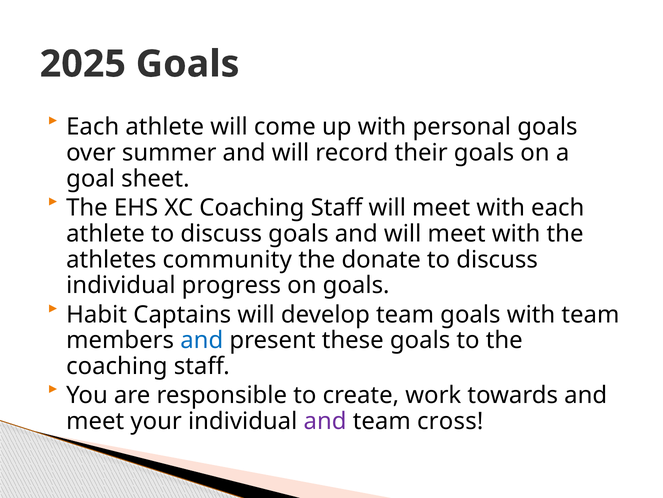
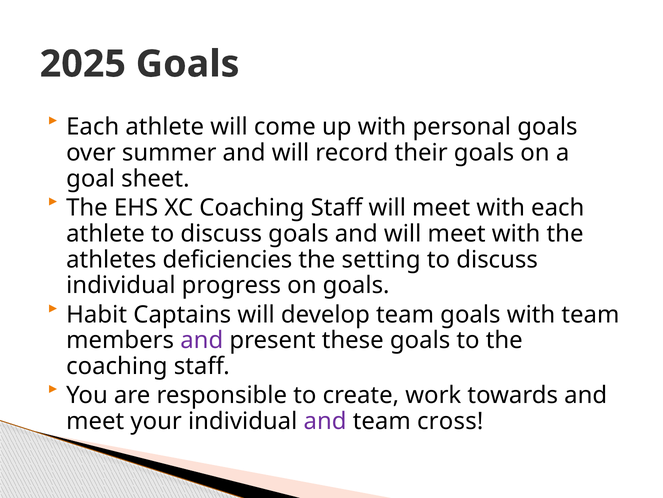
community: community -> deficiencies
donate: donate -> setting
and at (202, 340) colour: blue -> purple
